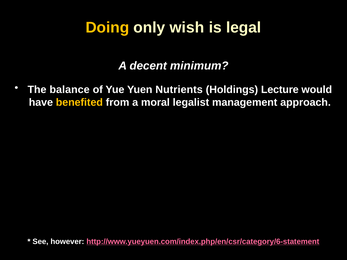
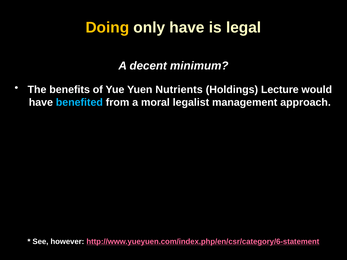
only wish: wish -> have
balance: balance -> benefits
benefited colour: yellow -> light blue
